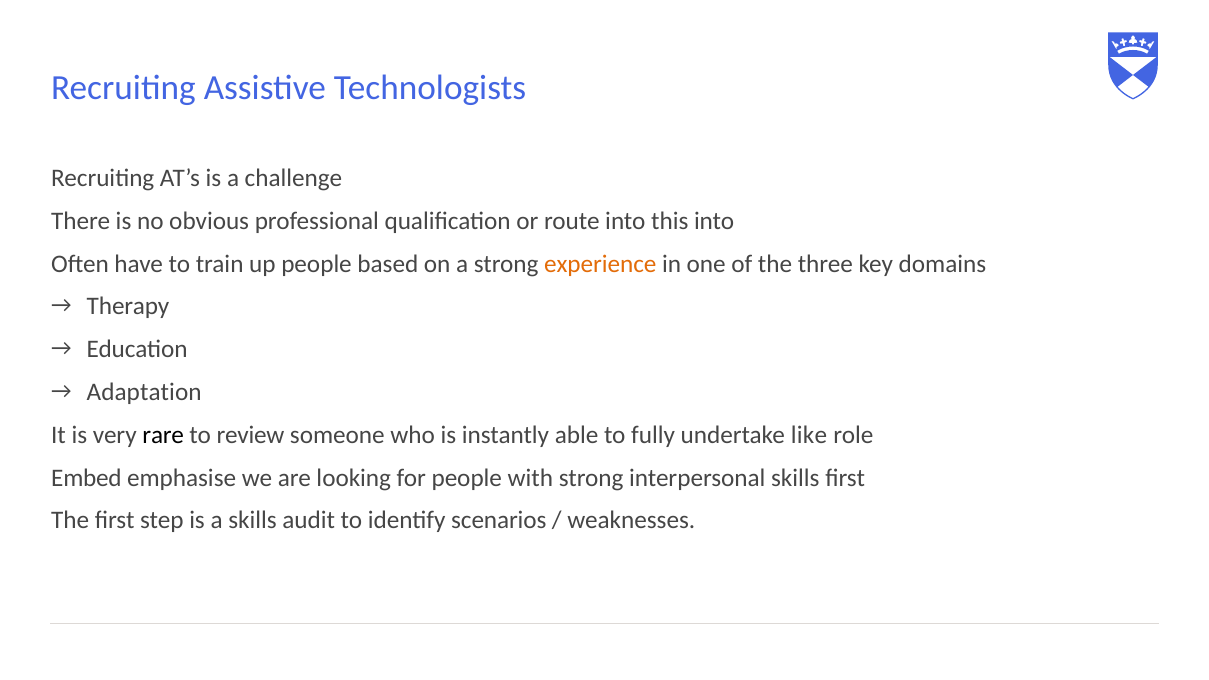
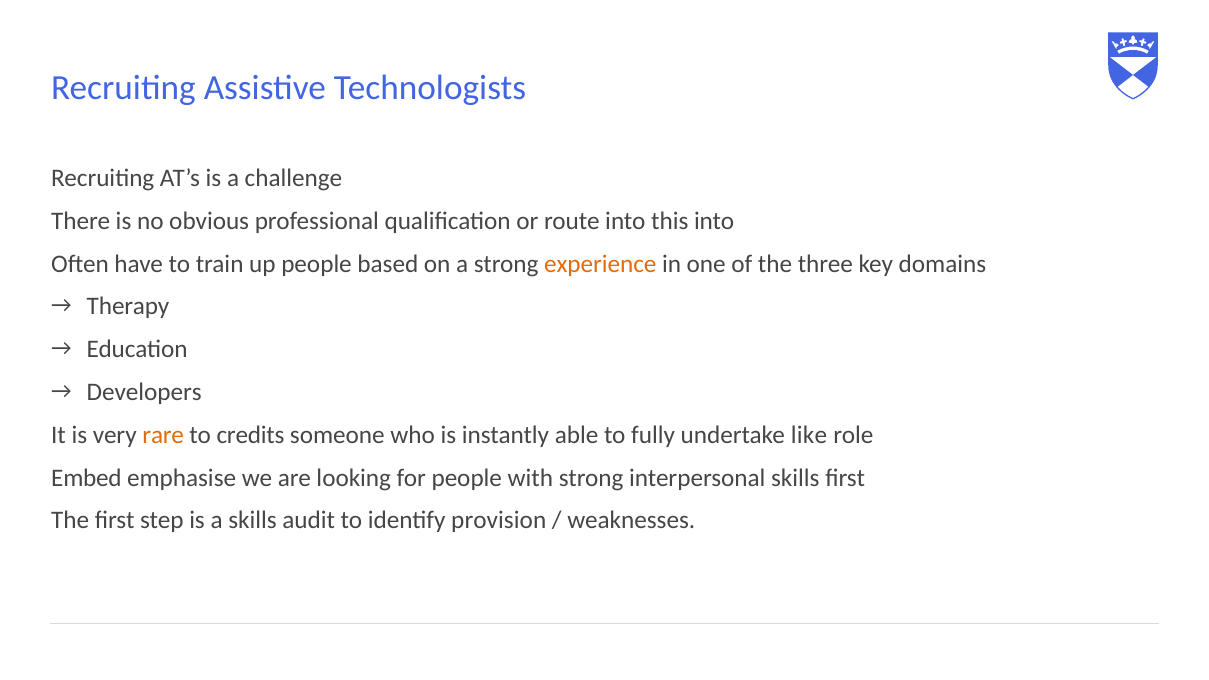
Adaptation: Adaptation -> Developers
rare colour: black -> orange
review: review -> credits
scenarios: scenarios -> provision
